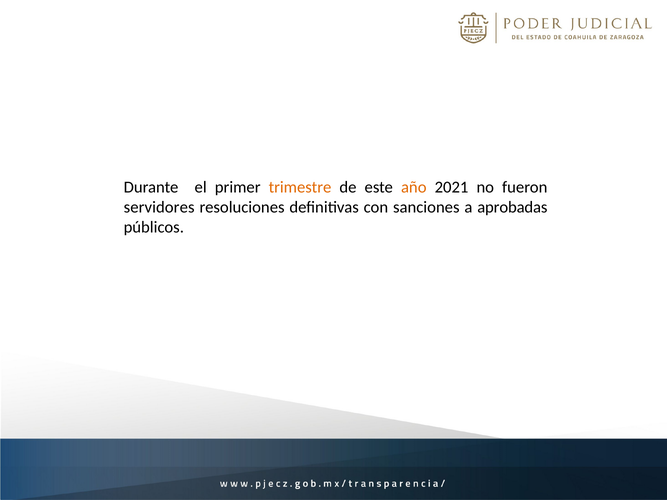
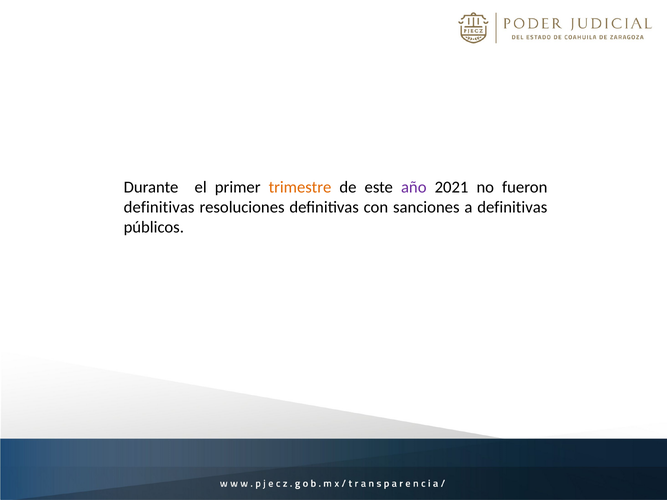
año colour: orange -> purple
servidores at (159, 207): servidores -> definitivas
a aprobadas: aprobadas -> definitivas
